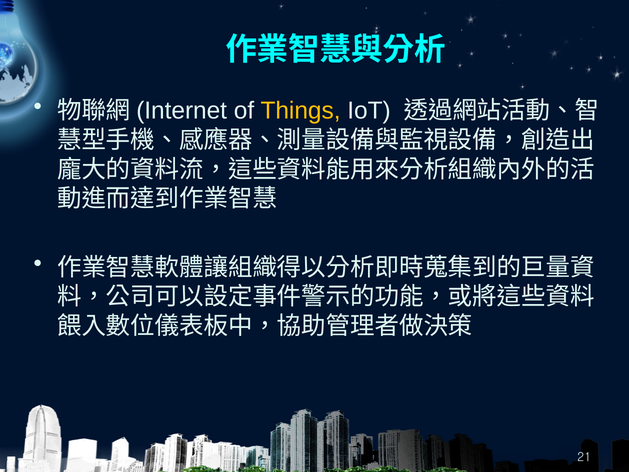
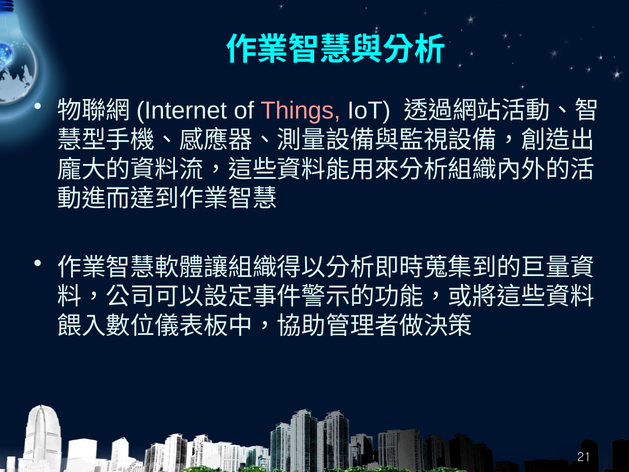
Things colour: yellow -> pink
